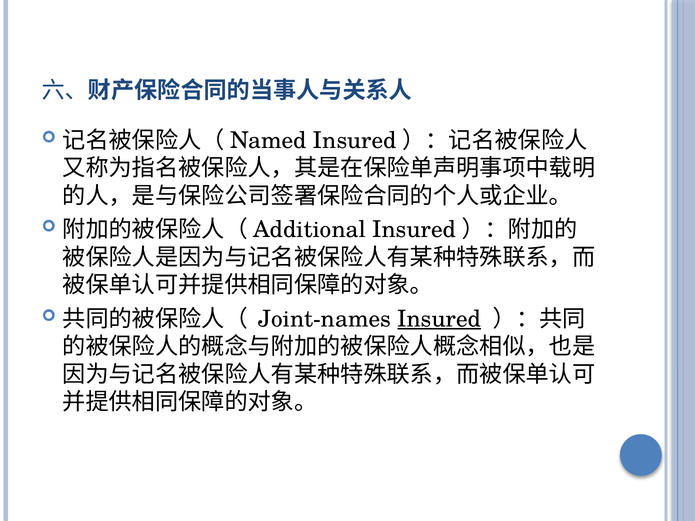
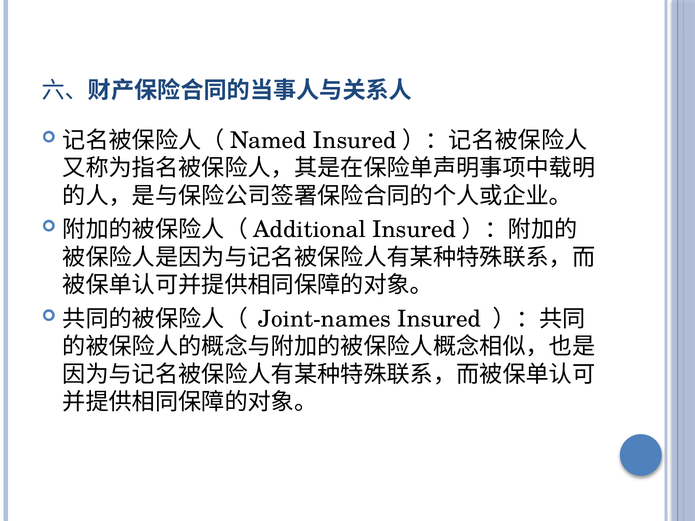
Insured underline: present -> none
